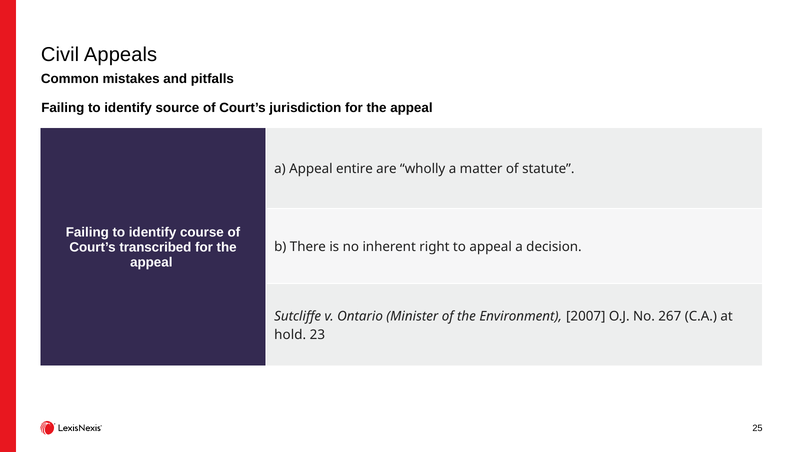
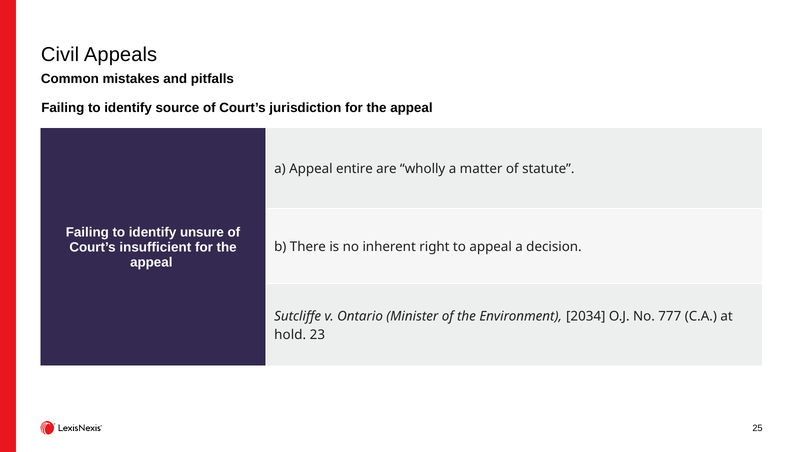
course: course -> unsure
transcribed: transcribed -> insufficient
2007: 2007 -> 2034
267: 267 -> 777
